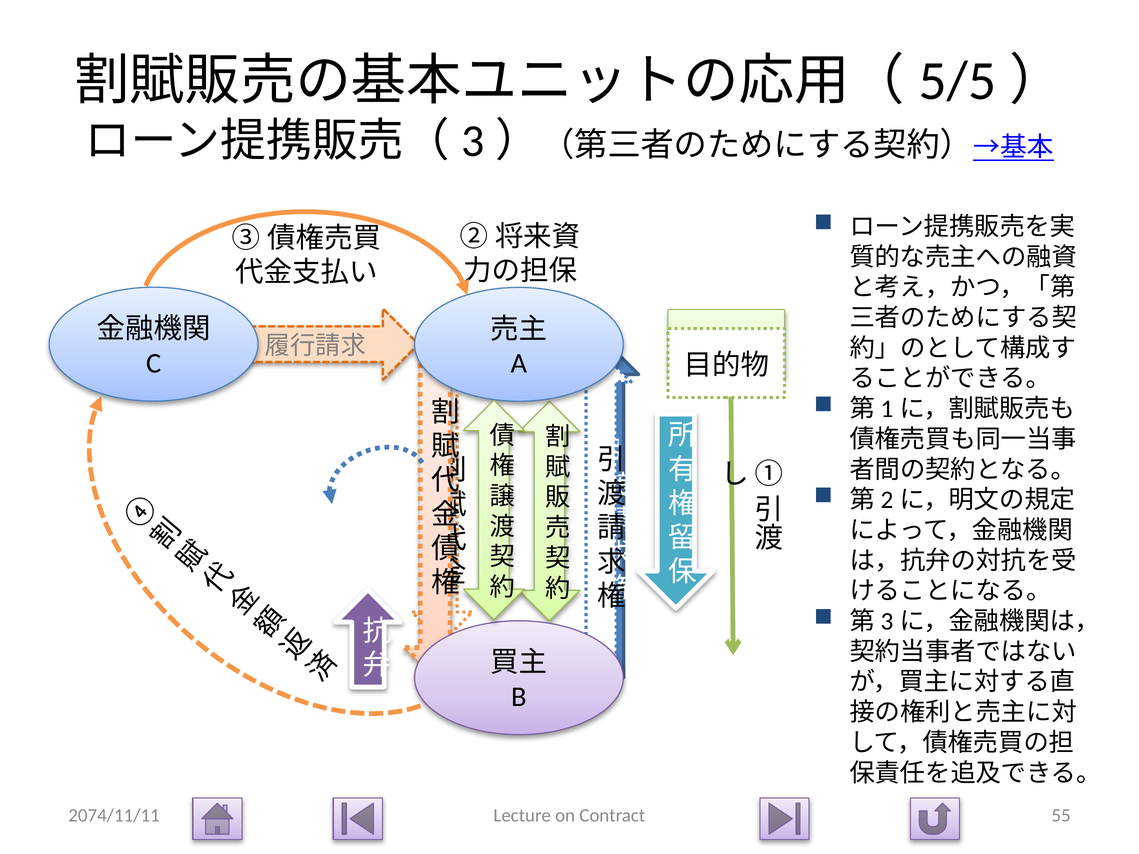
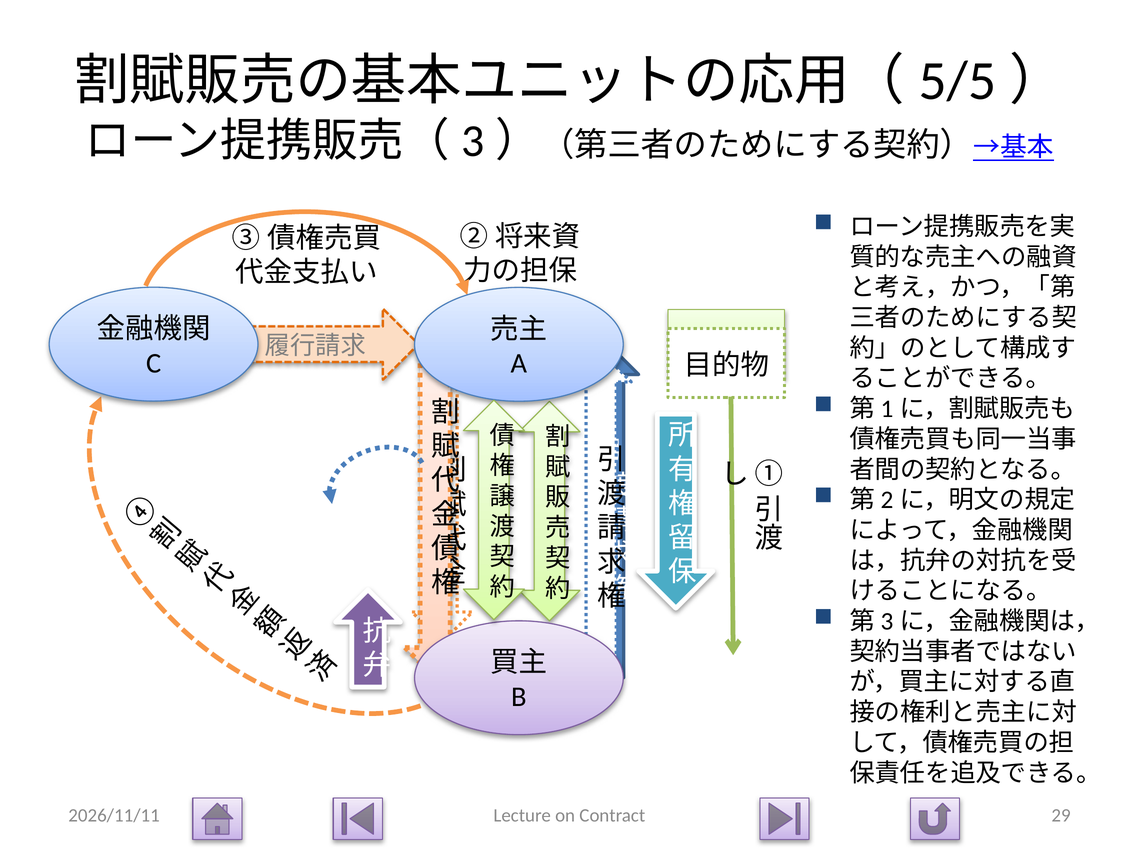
2074/11/11: 2074/11/11 -> 2026/11/11
55: 55 -> 29
